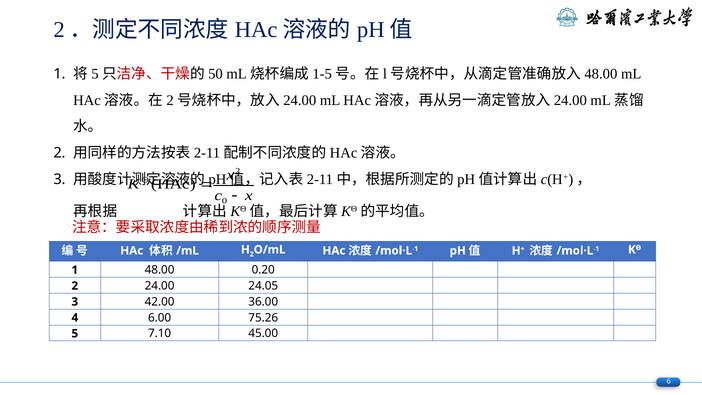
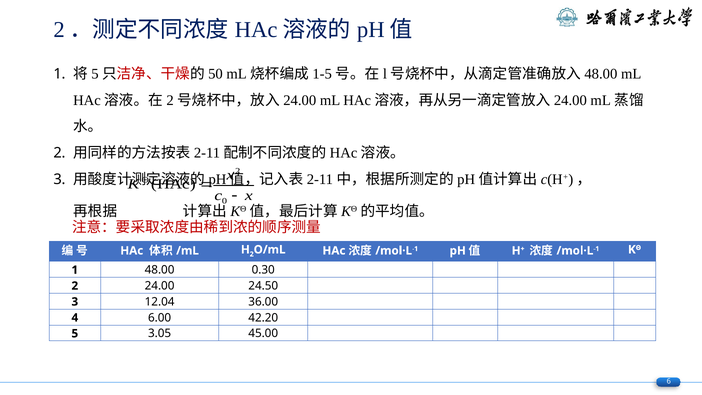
0.20: 0.20 -> 0.30
24.05: 24.05 -> 24.50
42.00: 42.00 -> 12.04
75.26: 75.26 -> 42.20
7.10: 7.10 -> 3.05
